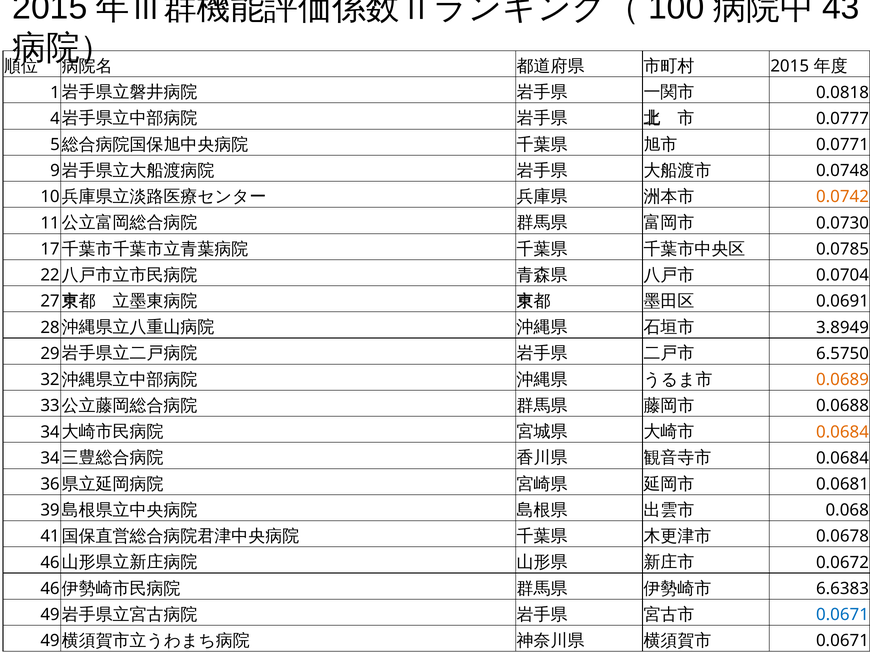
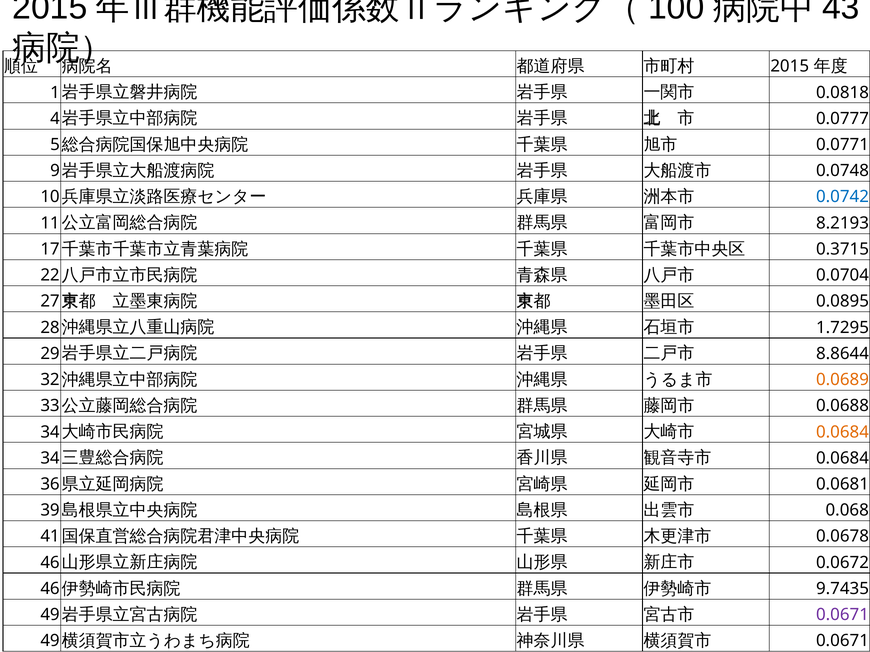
0.0742 colour: orange -> blue
0.0730: 0.0730 -> 8.2193
0.0785: 0.0785 -> 0.3715
0.0691: 0.0691 -> 0.0895
3.8949: 3.8949 -> 1.7295
6.5750: 6.5750 -> 8.8644
6.6383: 6.6383 -> 9.7435
0.0671 at (843, 615) colour: blue -> purple
